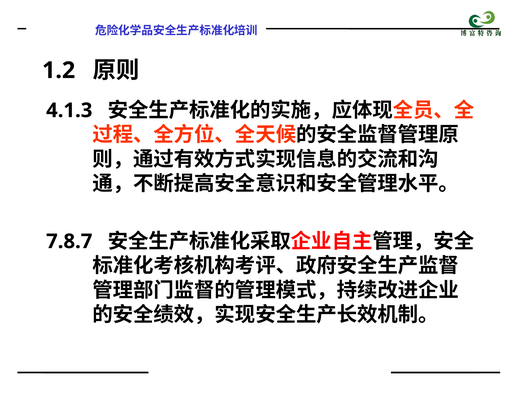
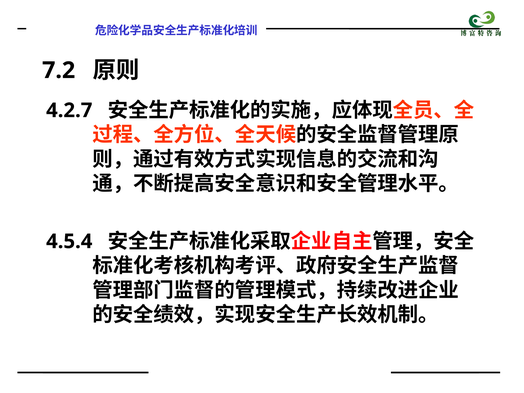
1.2: 1.2 -> 7.2
4.1.3: 4.1.3 -> 4.2.7
7.8.7: 7.8.7 -> 4.5.4
